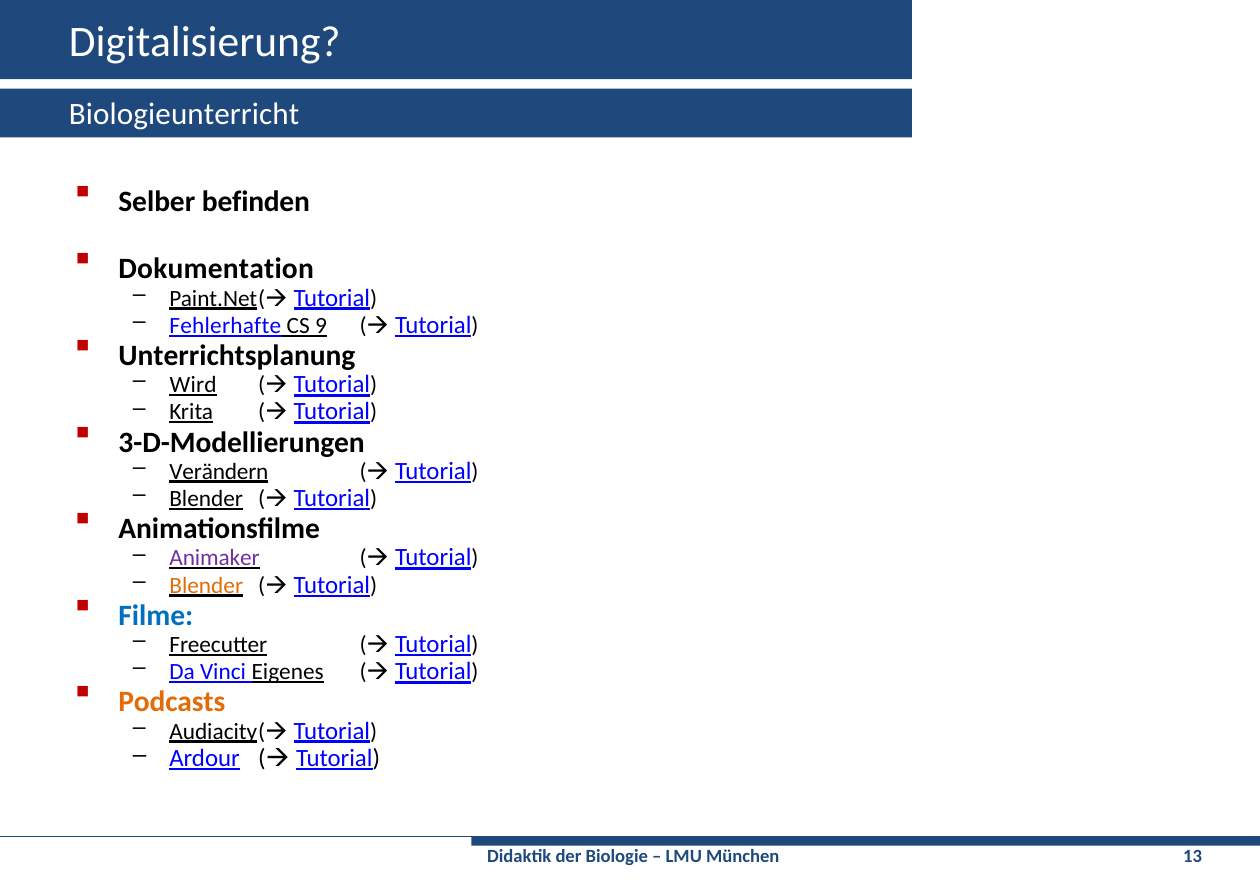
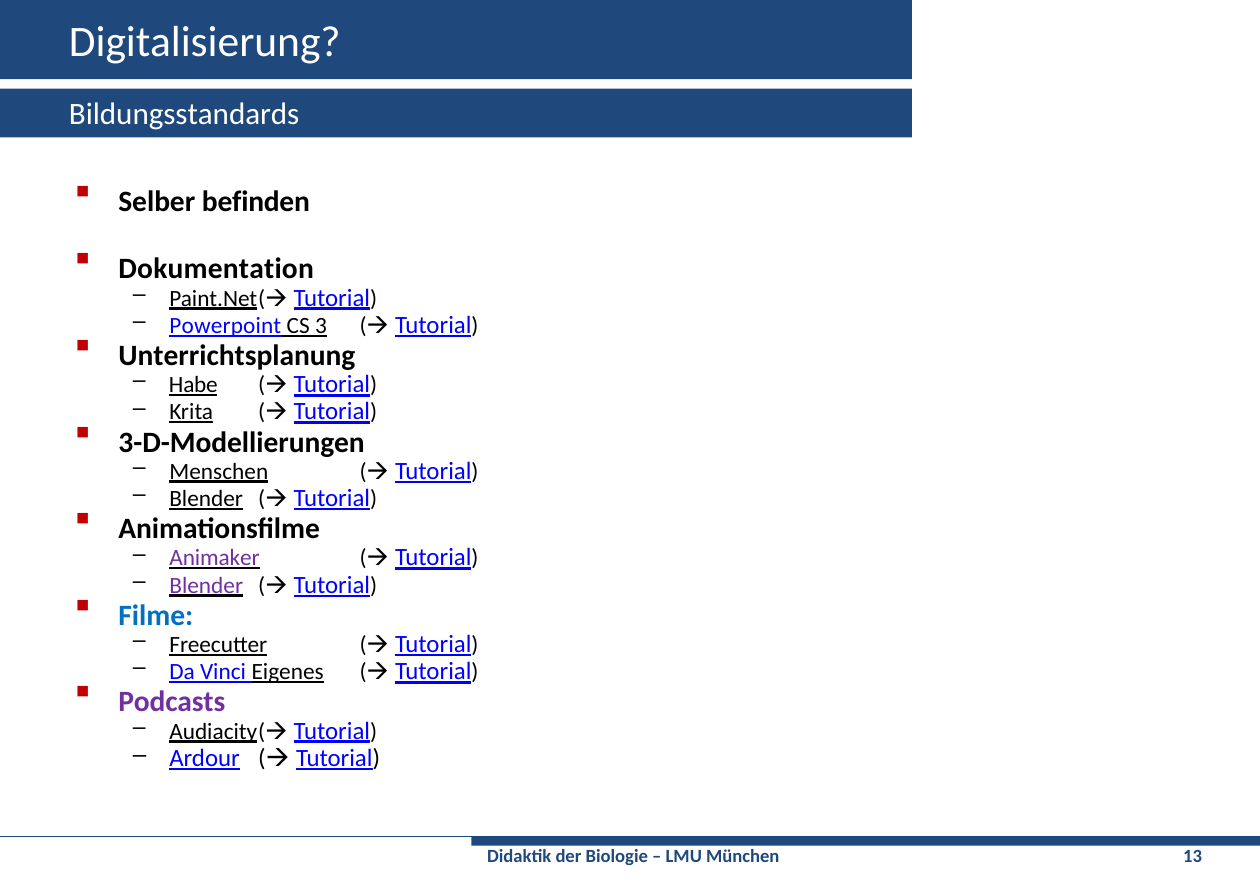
Biologieunterricht: Biologieunterricht -> Bildungsstandards
Fehlerhafte: Fehlerhafte -> Powerpoint
9: 9 -> 3
Wird: Wird -> Habe
Verändern: Verändern -> Menschen
Blender at (206, 586) colour: orange -> purple
Podcasts colour: orange -> purple
